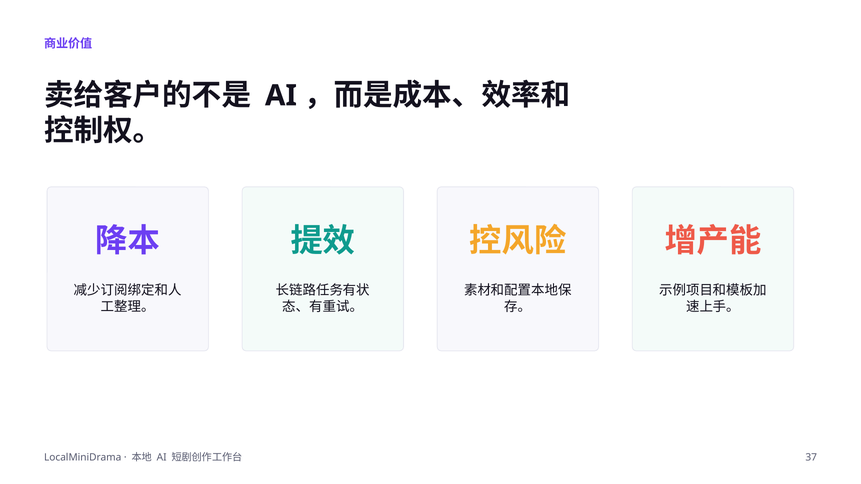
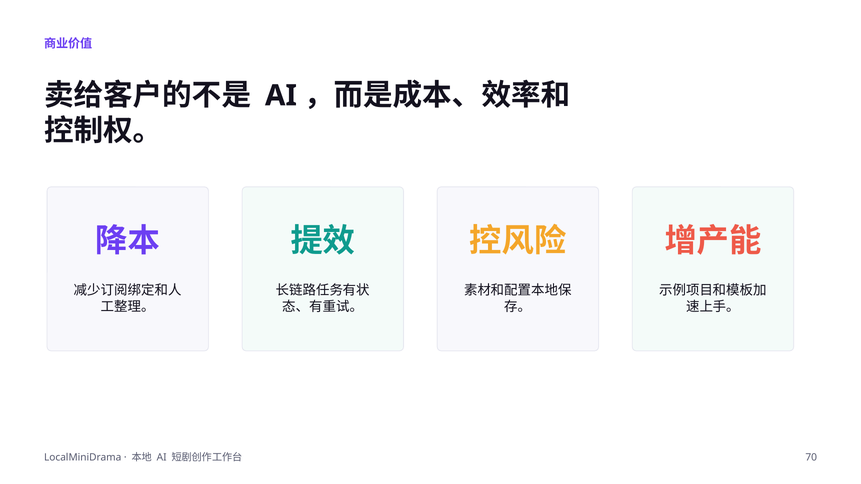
37: 37 -> 70
